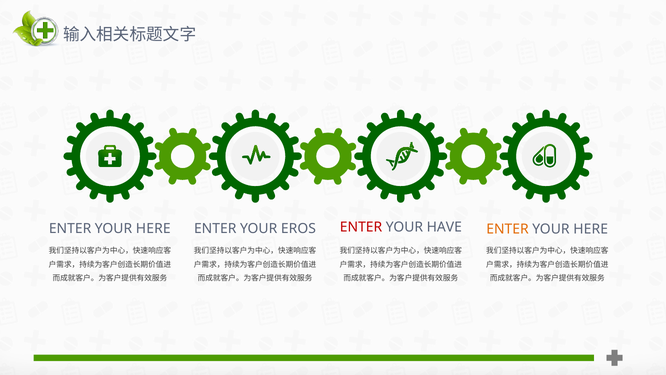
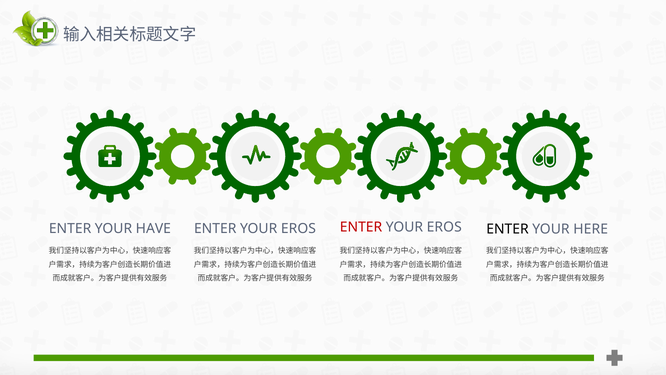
HAVE at (444, 227): HAVE -> EROS
HERE at (153, 228): HERE -> HAVE
ENTER at (508, 229) colour: orange -> black
